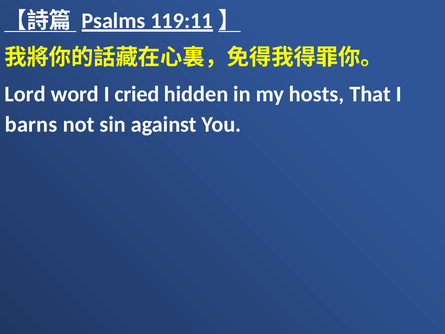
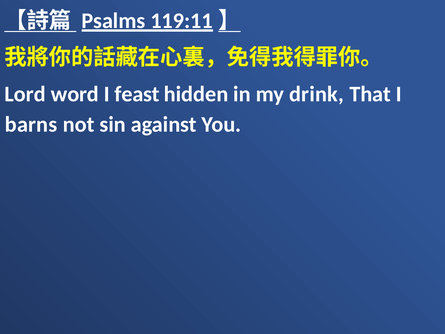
cried: cried -> feast
hosts: hosts -> drink
